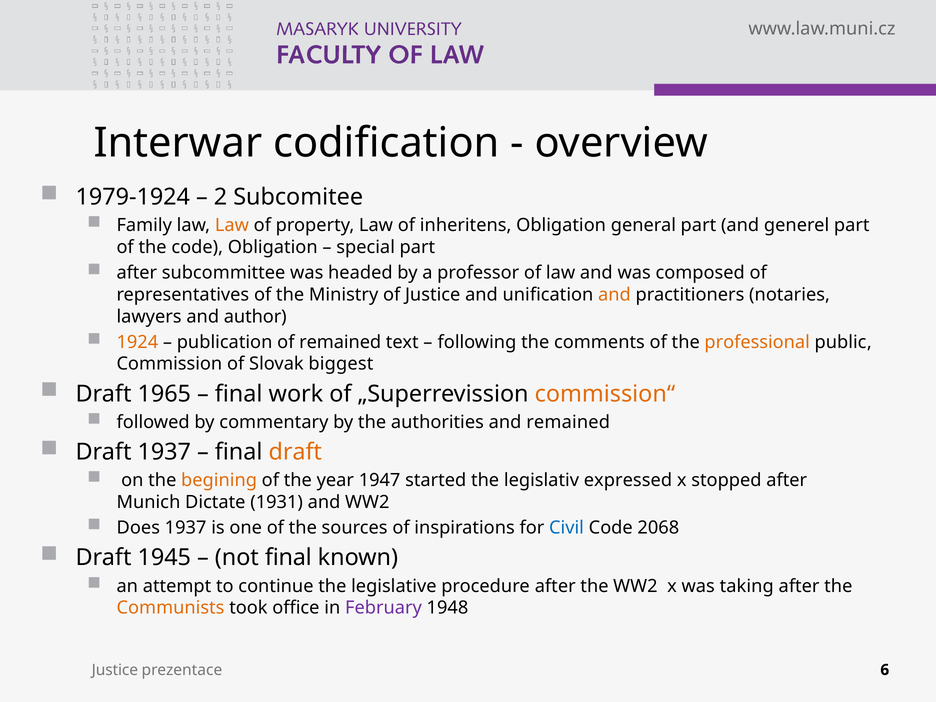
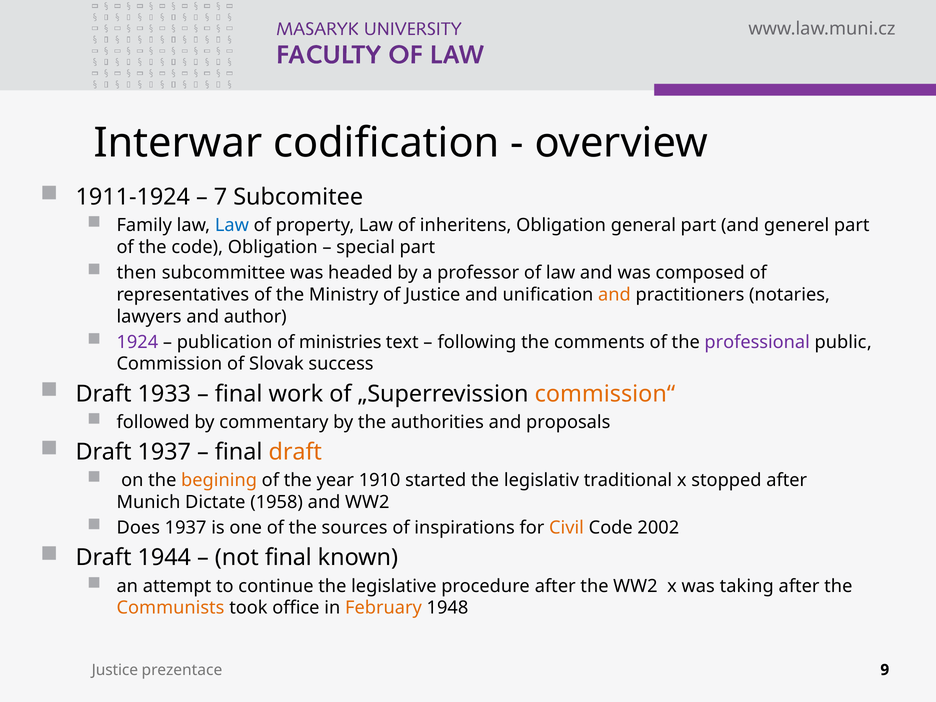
1979-1924: 1979-1924 -> 1911-1924
2: 2 -> 7
Law at (232, 225) colour: orange -> blue
after at (137, 273): after -> then
1924 colour: orange -> purple
of remained: remained -> ministries
professional colour: orange -> purple
biggest: biggest -> success
1965: 1965 -> 1933
and remained: remained -> proposals
1947: 1947 -> 1910
expressed: expressed -> traditional
1931: 1931 -> 1958
Civil colour: blue -> orange
2068: 2068 -> 2002
1945: 1945 -> 1944
February colour: purple -> orange
6: 6 -> 9
